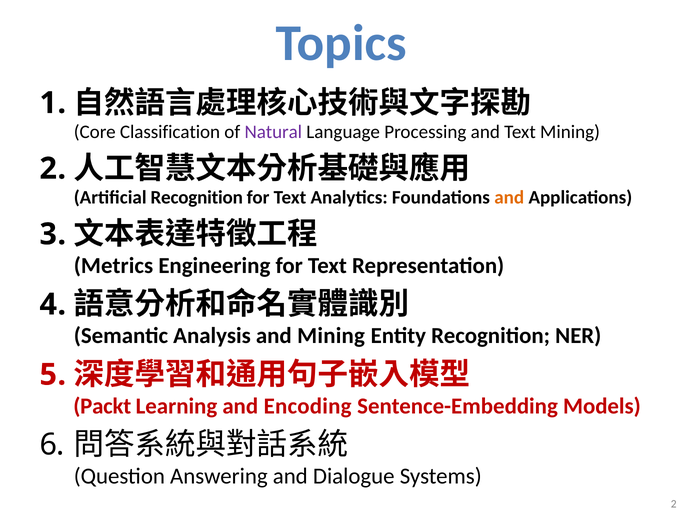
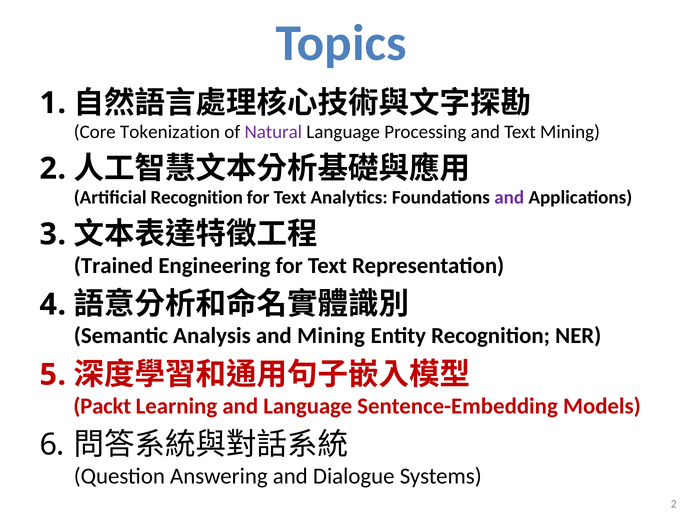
Classification: Classification -> Tokenization
and at (509, 197) colour: orange -> purple
Metrics: Metrics -> Trained
and Encoding: Encoding -> Language
